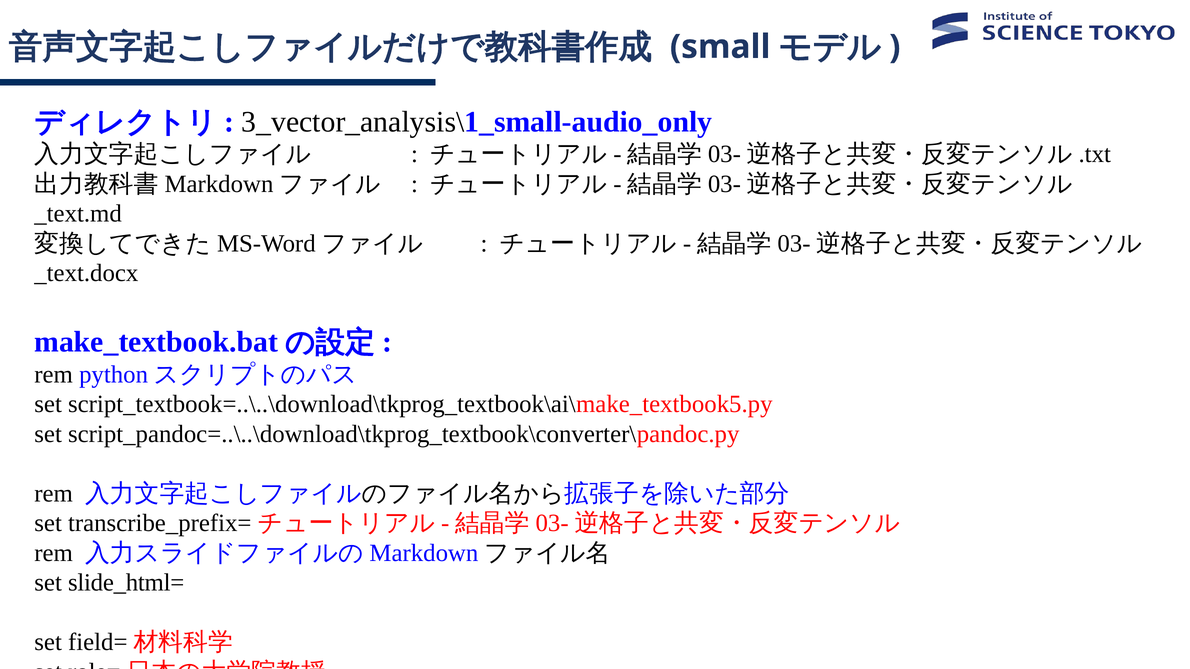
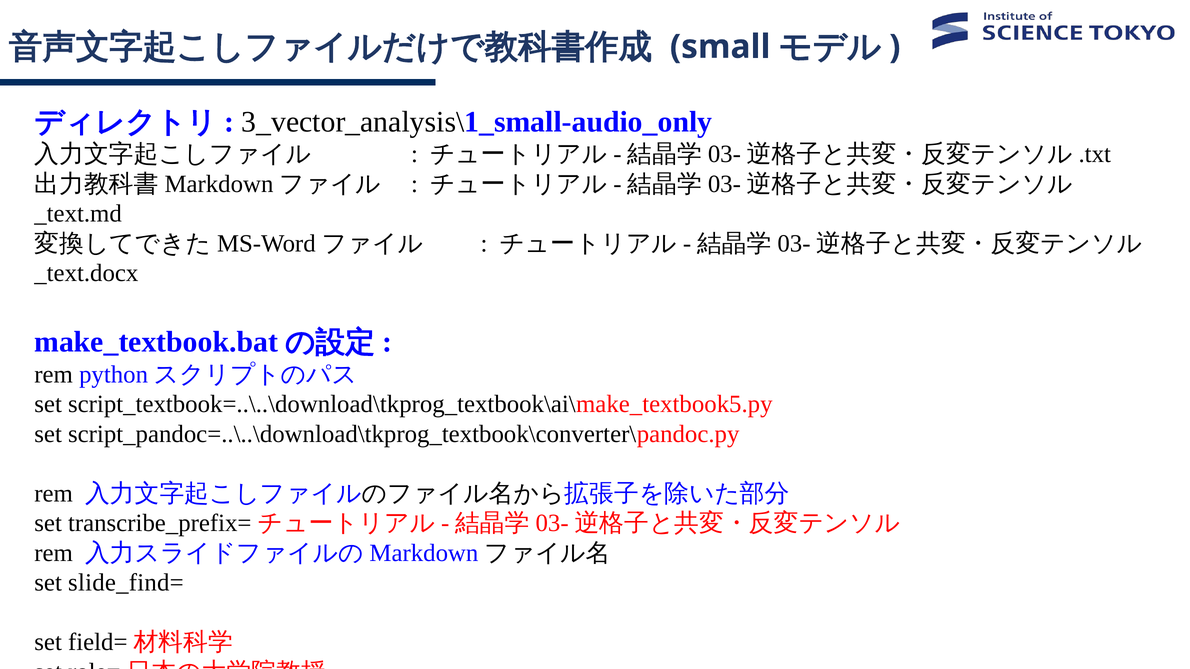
slide_html=: slide_html= -> slide_find=
